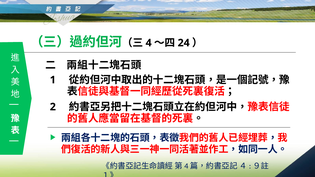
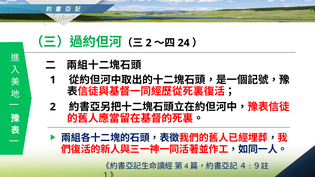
4 at (149, 43): 4 -> 2
